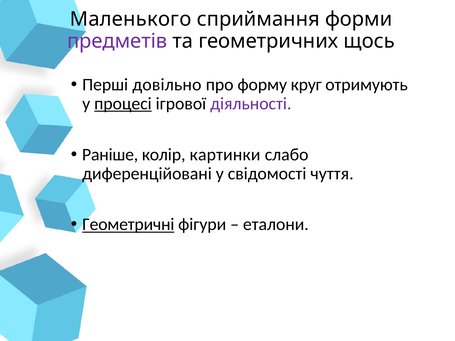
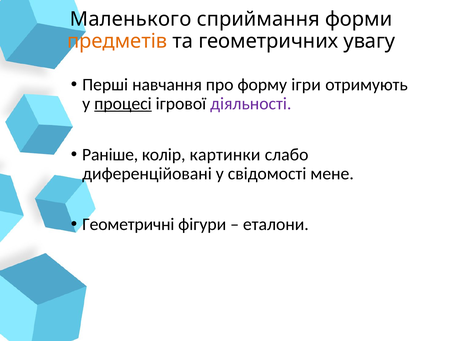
предметів colour: purple -> orange
щось: щось -> увагу
довільно: довільно -> навчання
круг: круг -> ігри
чуття: чуття -> мене
Геометричні underline: present -> none
